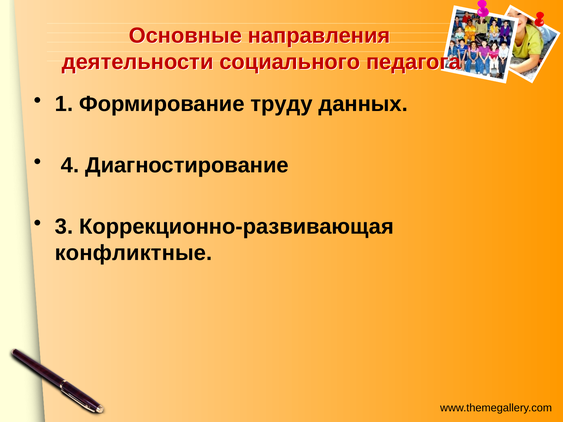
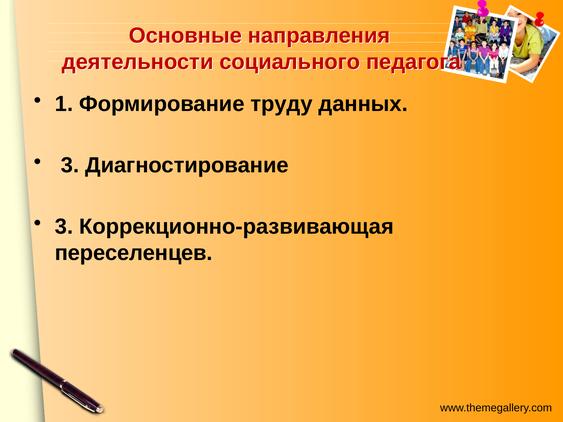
4 at (70, 165): 4 -> 3
конфликтные: конфликтные -> переселенцев
